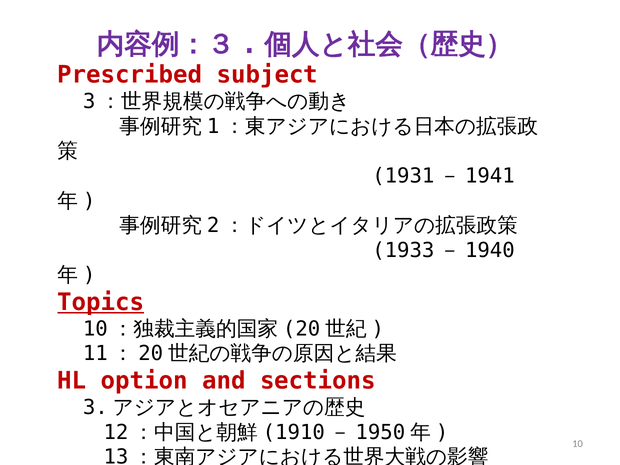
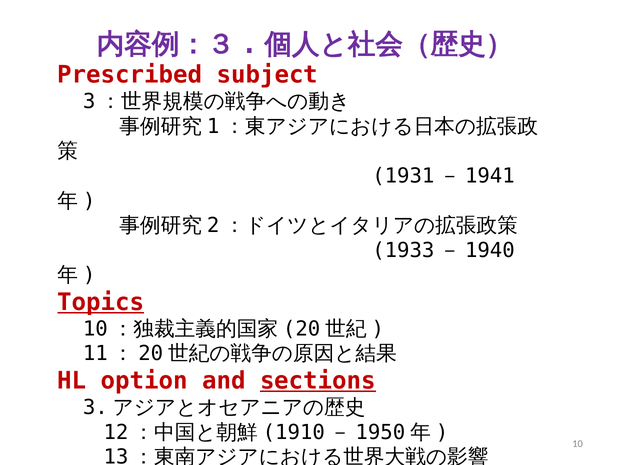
sections underline: none -> present
